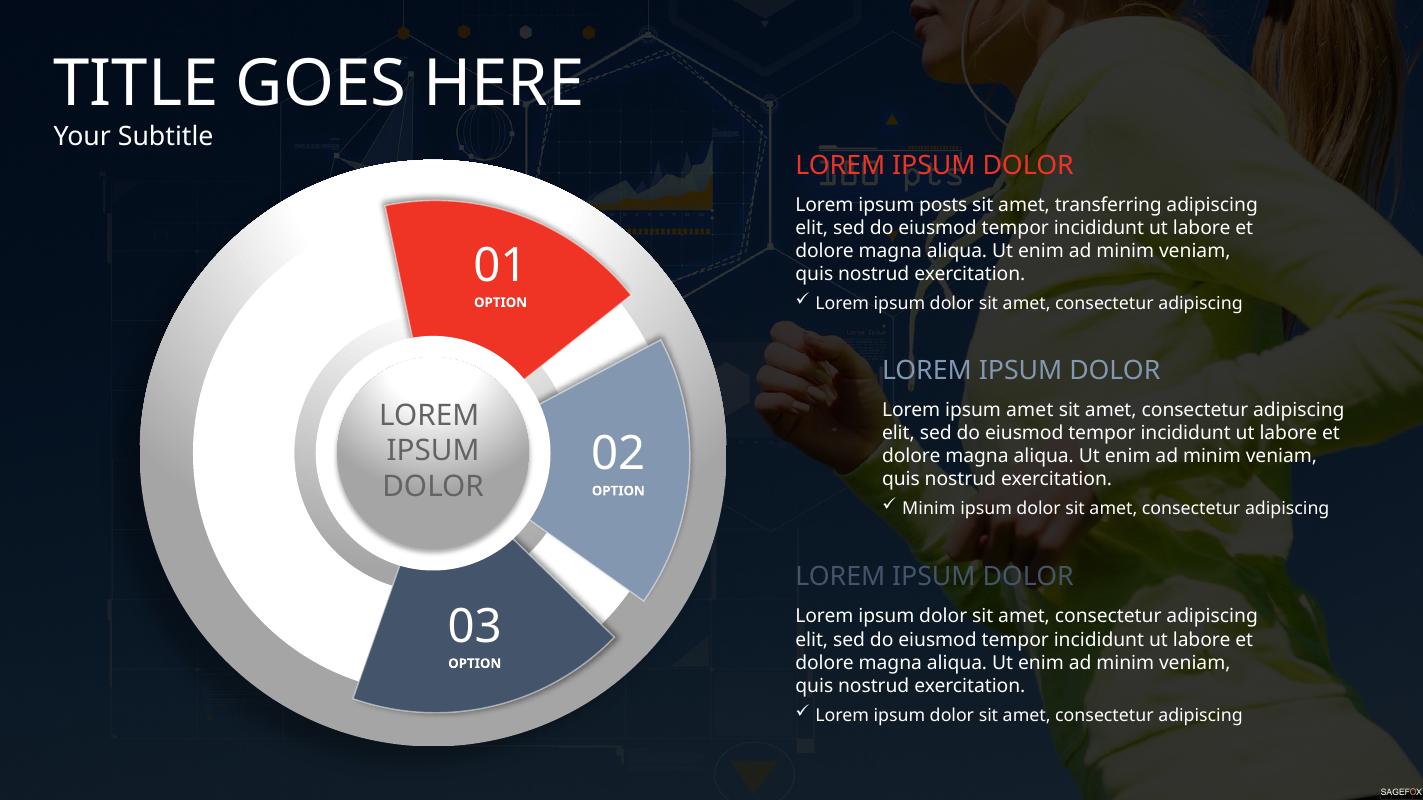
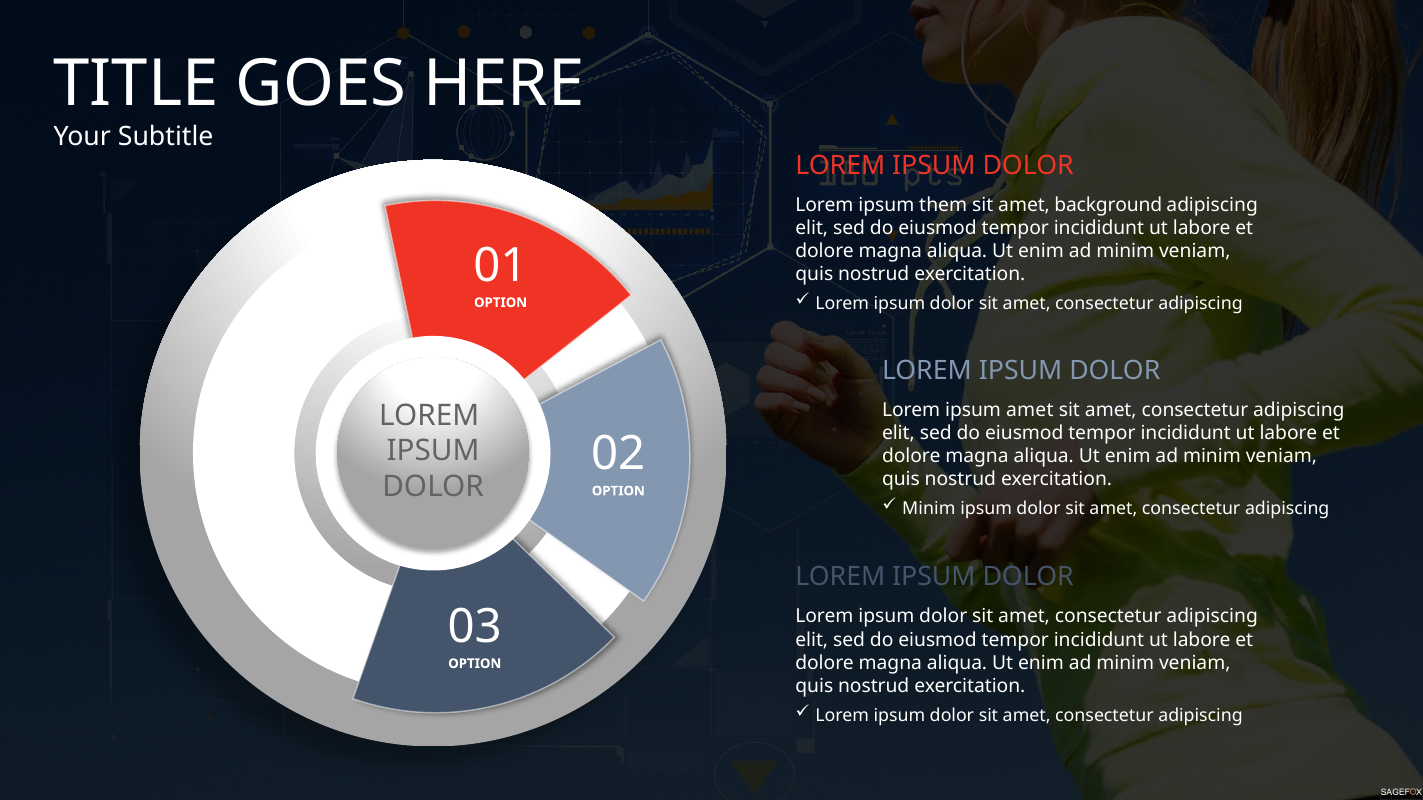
posts: posts -> them
transferring: transferring -> background
